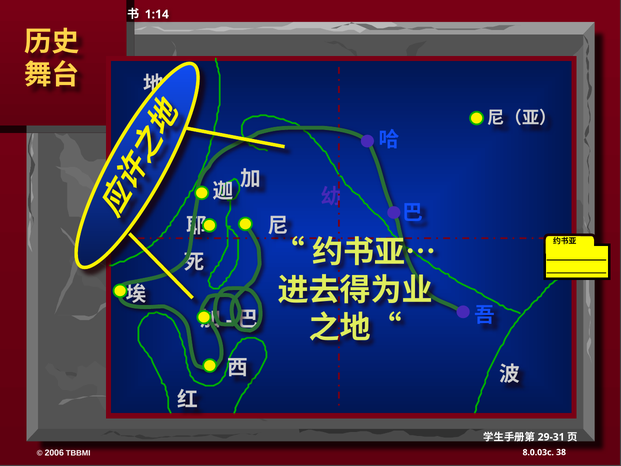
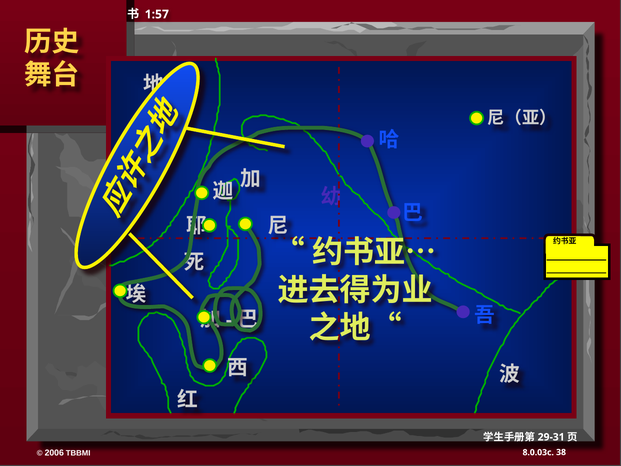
1:14: 1:14 -> 1:57
